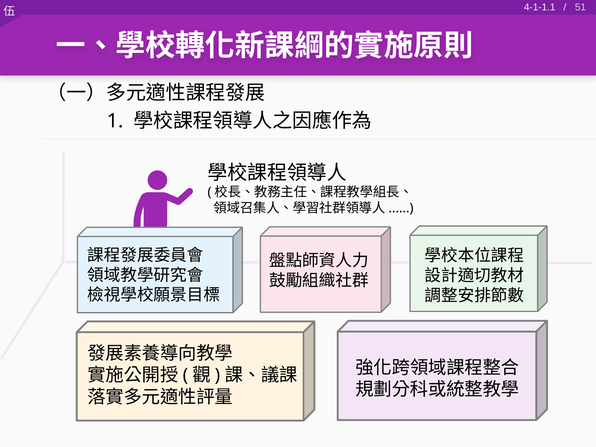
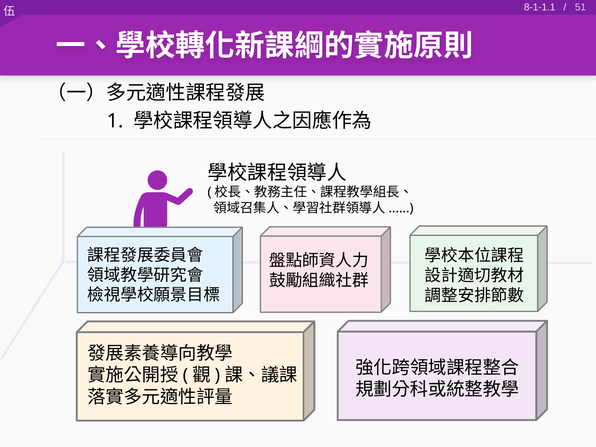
4-1-1.1: 4-1-1.1 -> 8-1-1.1
